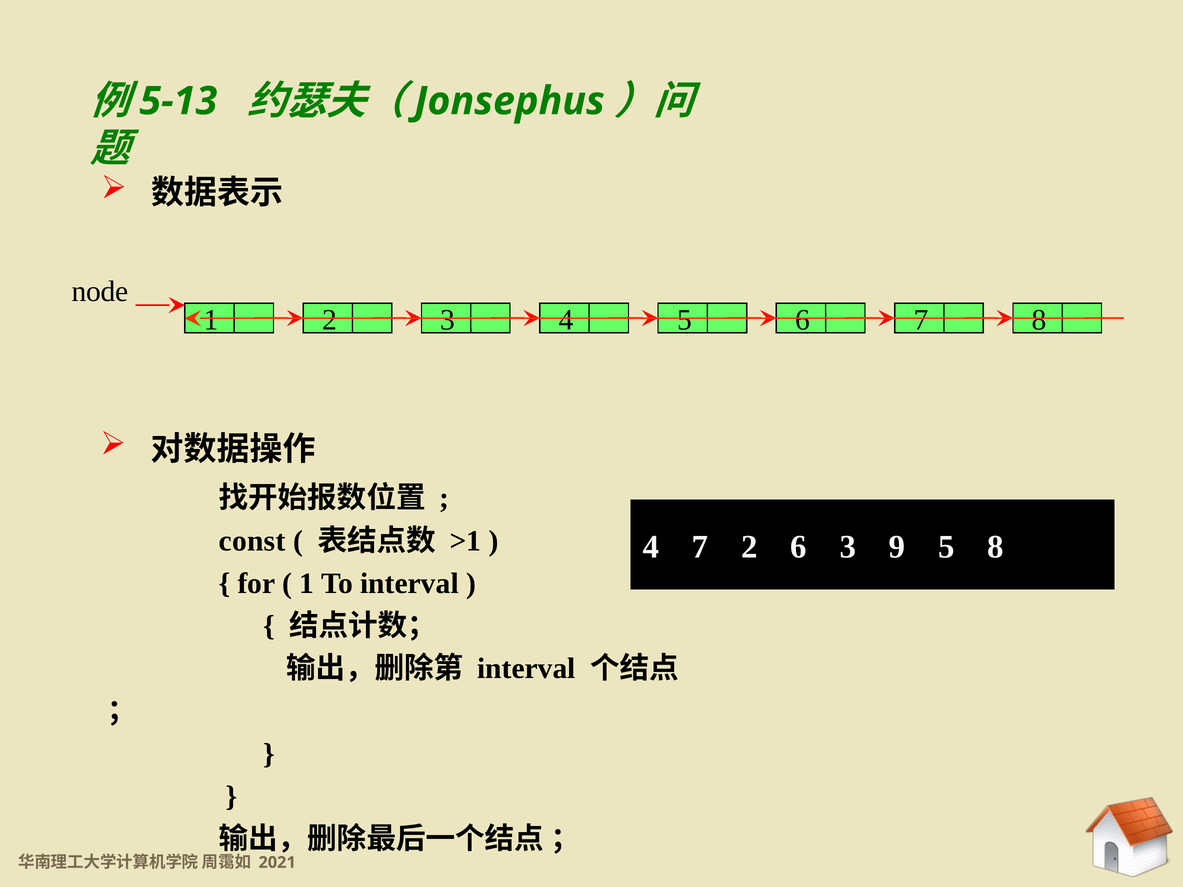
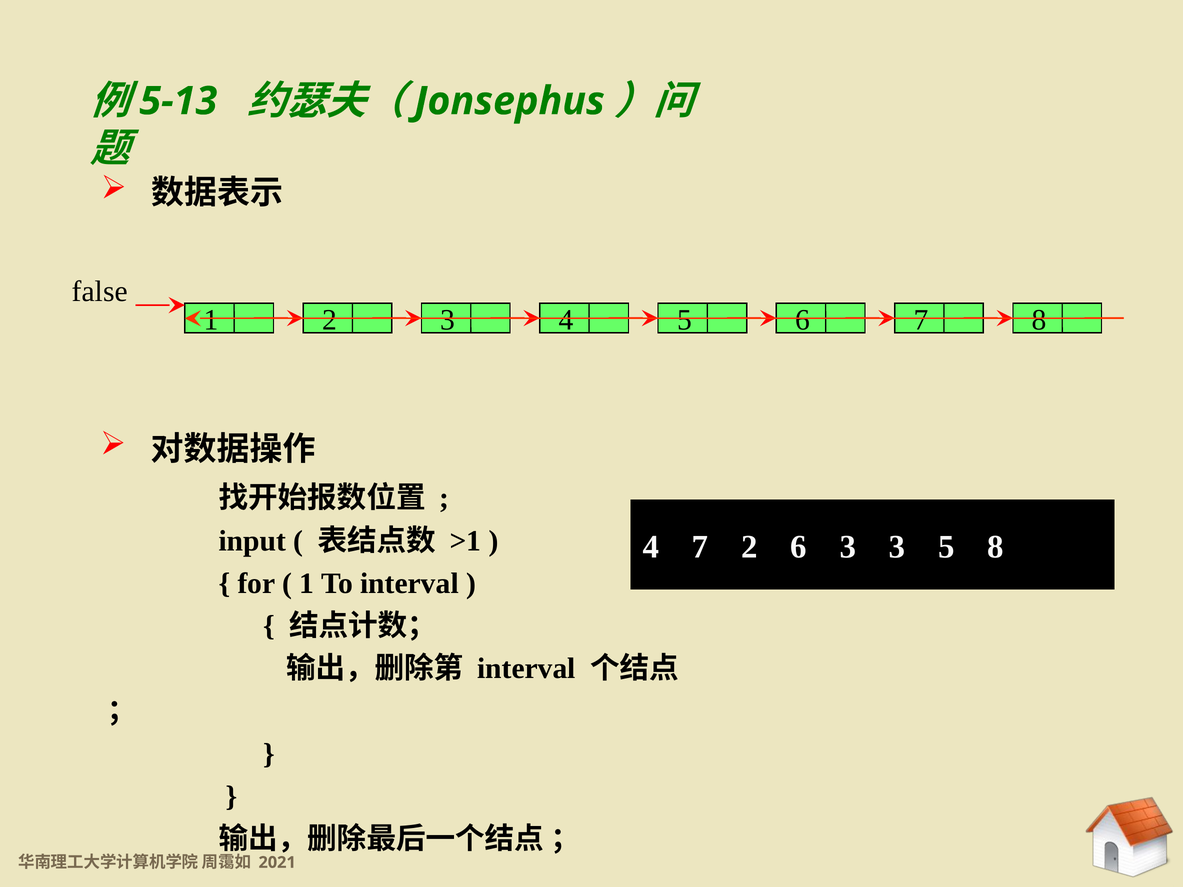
node: node -> false
const: const -> input
3 9: 9 -> 3
